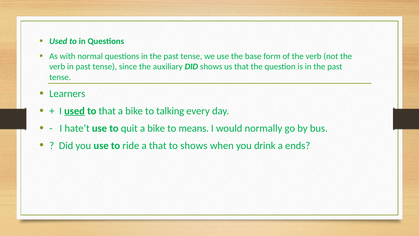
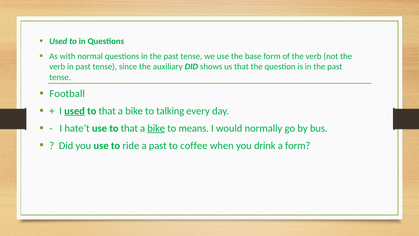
Learners: Learners -> Football
use to quit: quit -> that
bike at (156, 128) underline: none -> present
a that: that -> past
to shows: shows -> coffee
a ends: ends -> form
